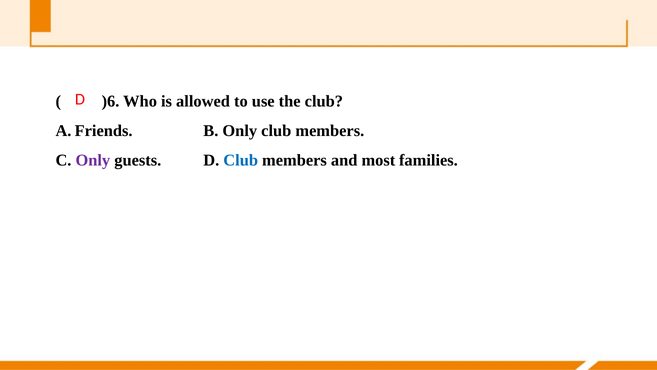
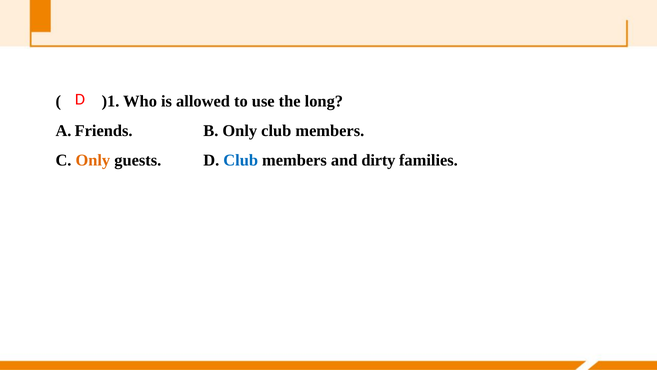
)6: )6 -> )1
the club: club -> long
Only at (93, 160) colour: purple -> orange
most: most -> dirty
